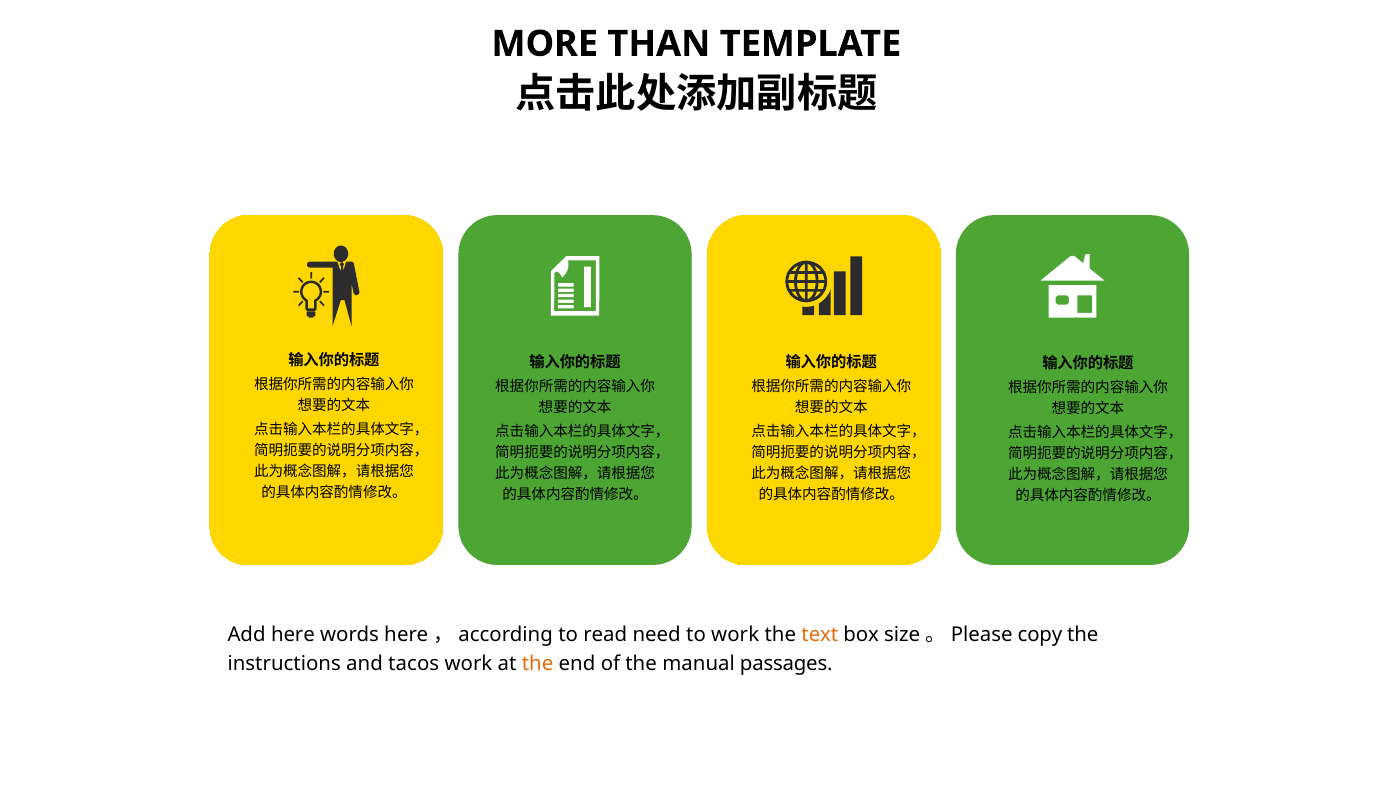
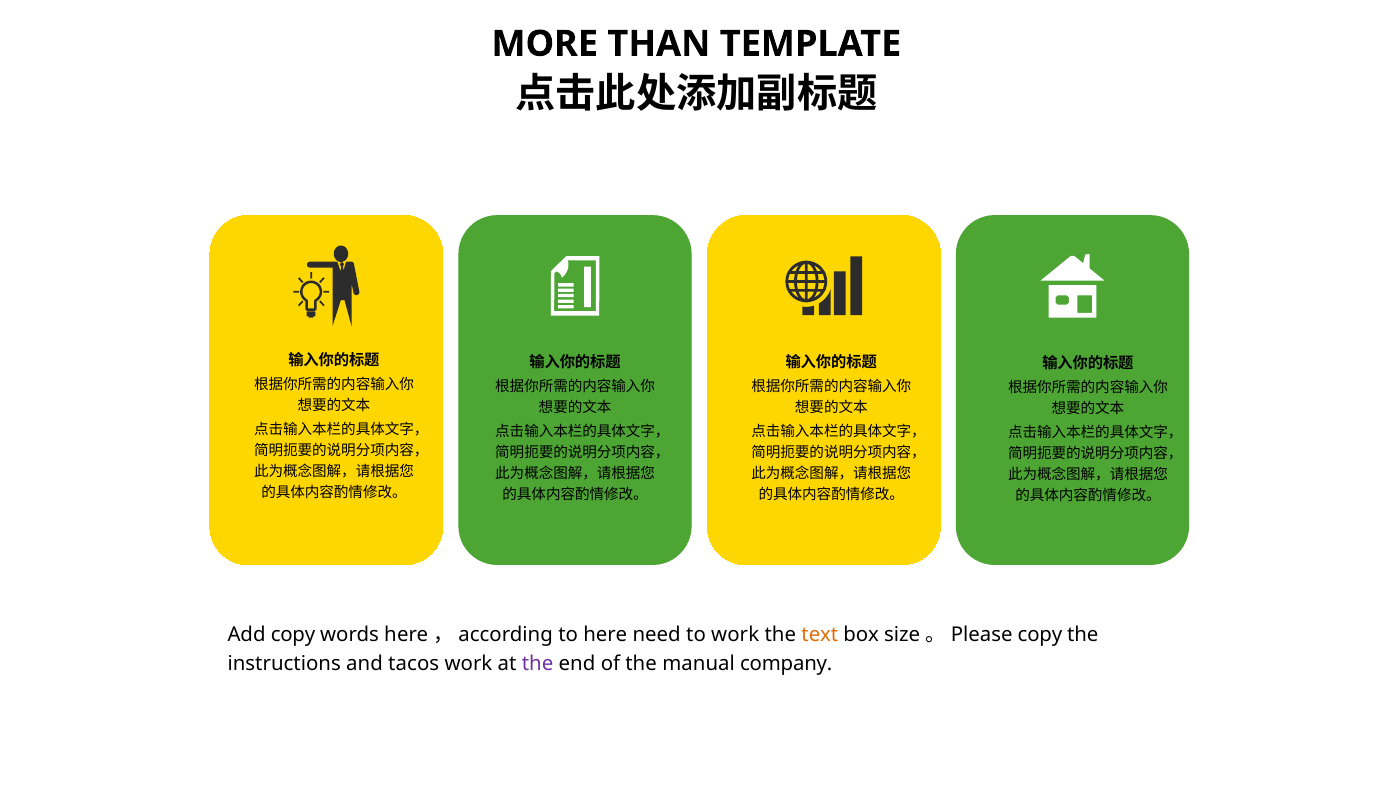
Add here: here -> copy
read: read -> here
the at (538, 664) colour: orange -> purple
passages: passages -> company
